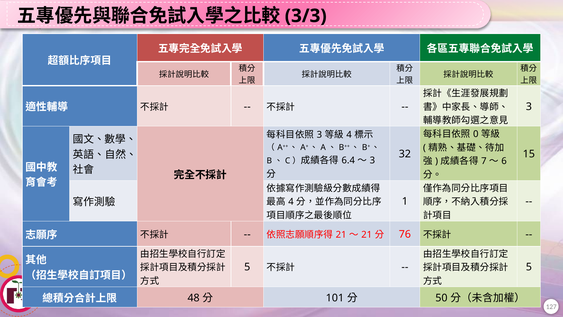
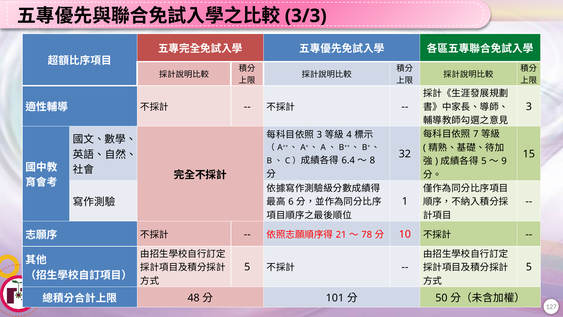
0: 0 -> 7
7 at (484, 161): 7 -> 5
6: 6 -> 9
3 at (372, 160): 3 -> 8
4 at (291, 202): 4 -> 6
21 at (367, 234): 21 -> 78
76: 76 -> 10
